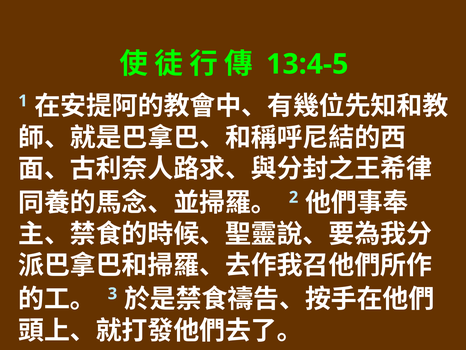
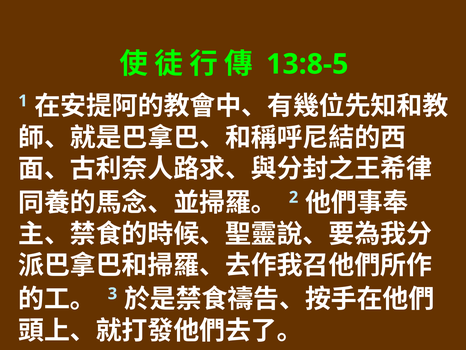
13:4-5: 13:4-5 -> 13:8-5
